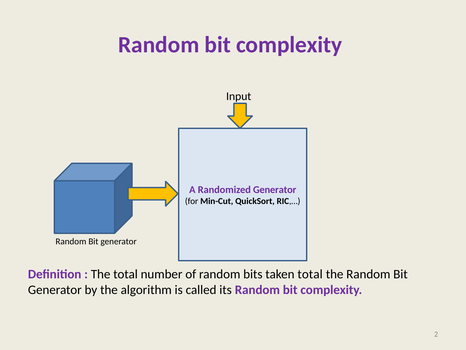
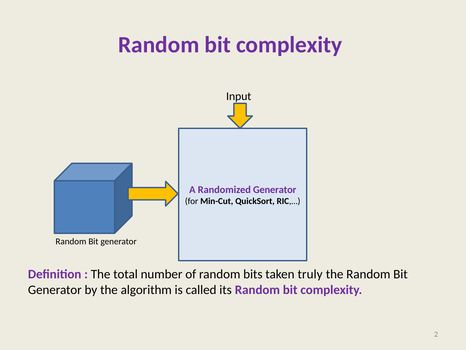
taken total: total -> truly
